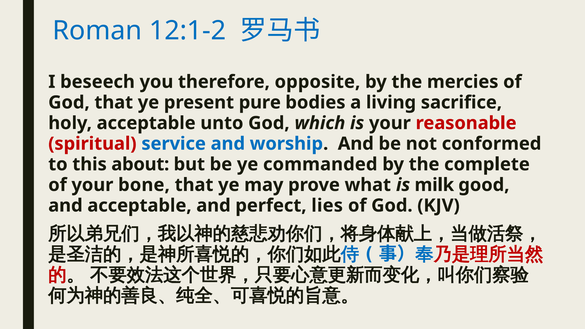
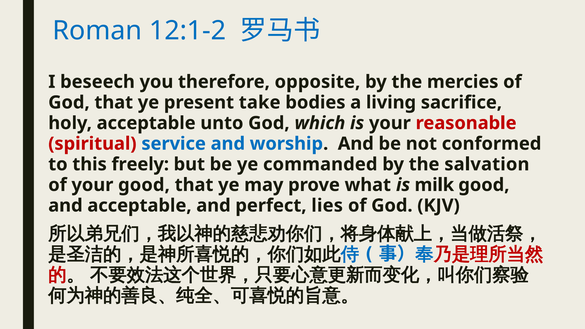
pure: pure -> take
about: about -> freely
complete: complete -> salvation
your bone: bone -> good
